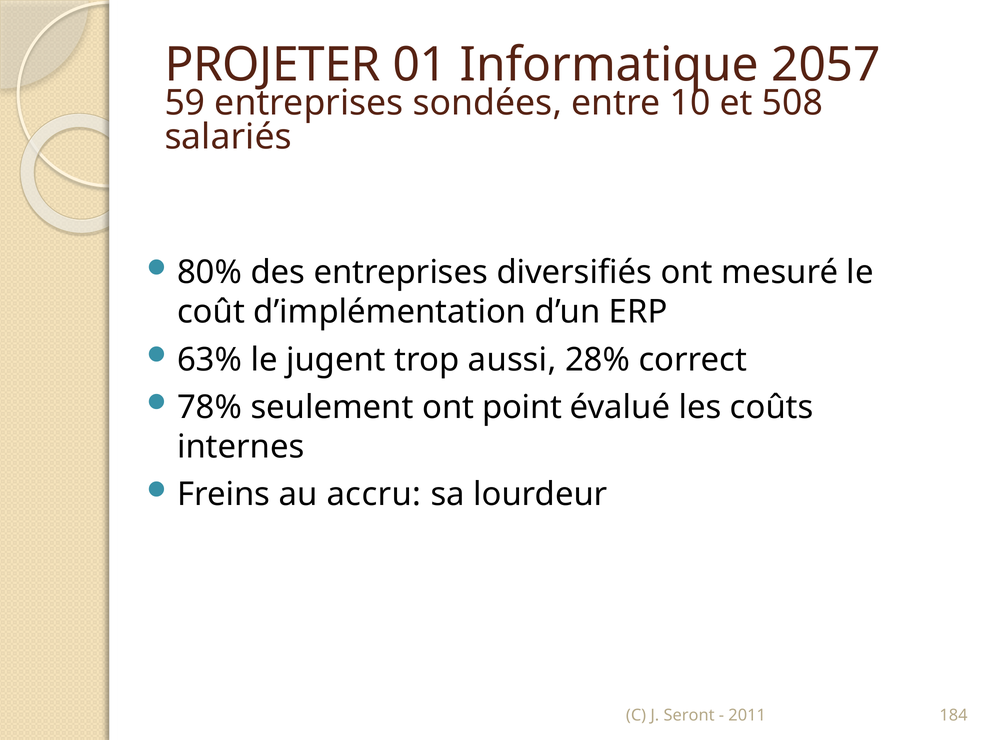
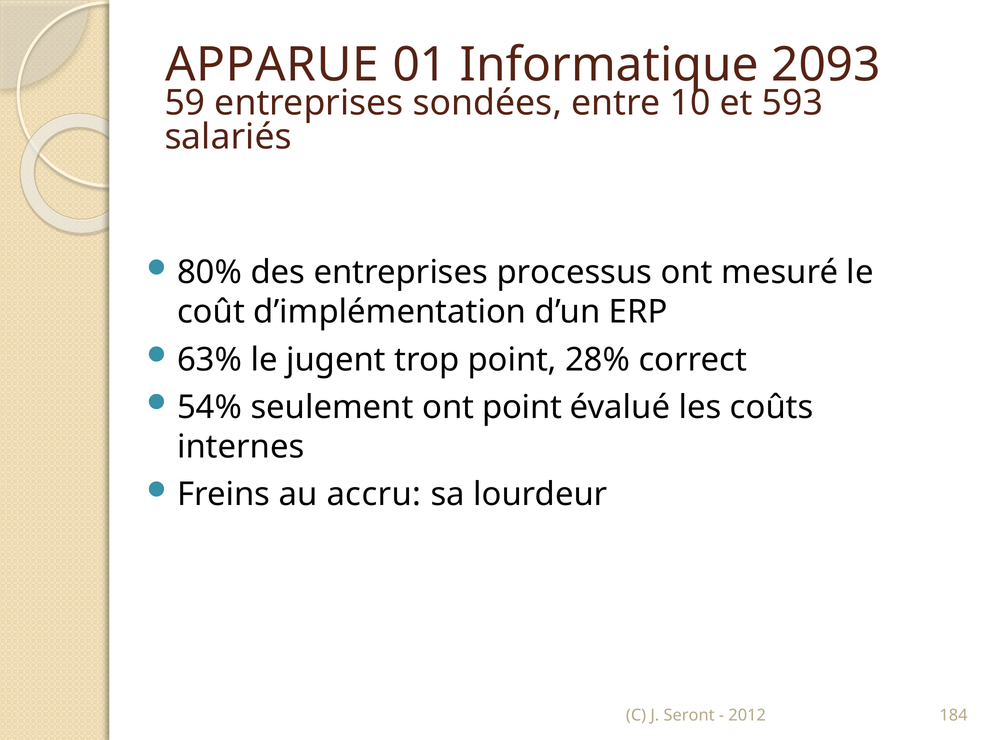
PROJETER: PROJETER -> APPARUE
2057: 2057 -> 2093
508: 508 -> 593
diversifiés: diversifiés -> processus
trop aussi: aussi -> point
78%: 78% -> 54%
2011: 2011 -> 2012
